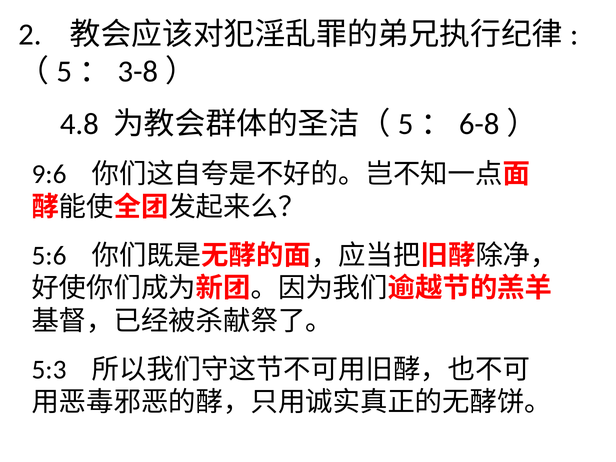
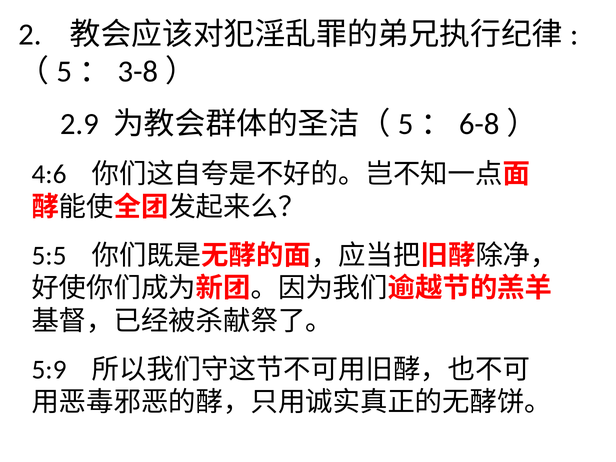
4.8: 4.8 -> 2.9
9:6: 9:6 -> 4:6
5:6: 5:6 -> 5:5
5:3: 5:3 -> 5:9
